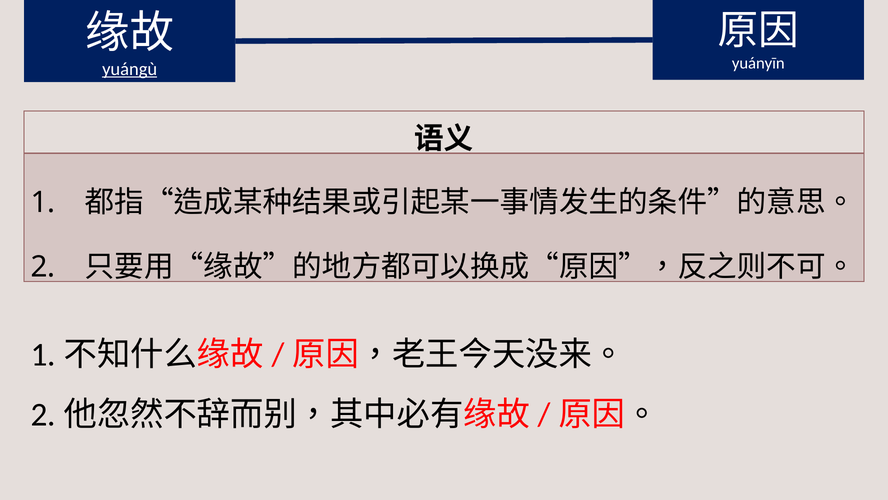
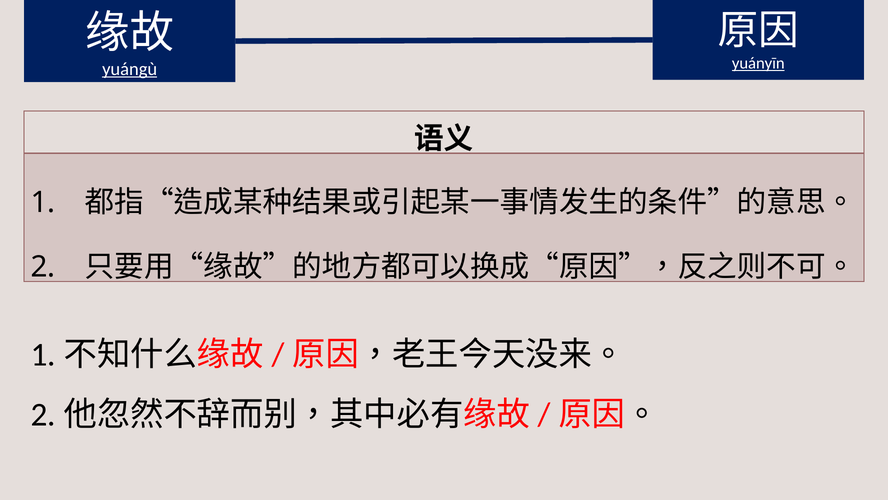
yuányīn underline: none -> present
